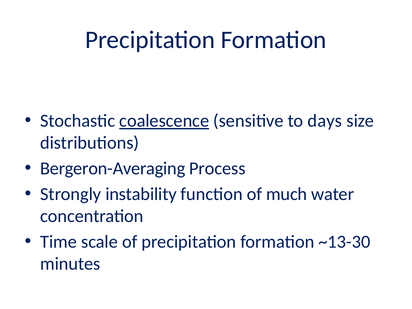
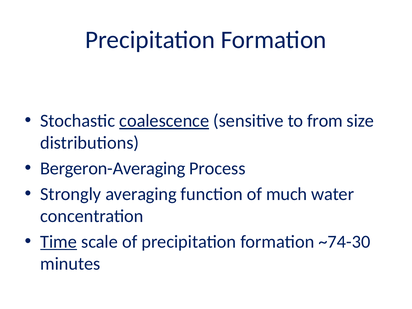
days: days -> from
instability: instability -> averaging
Time underline: none -> present
~13-30: ~13-30 -> ~74-30
